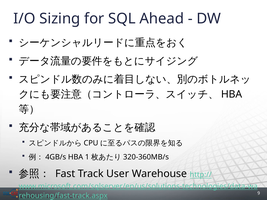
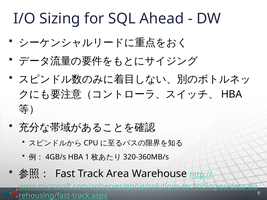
User: User -> Area
